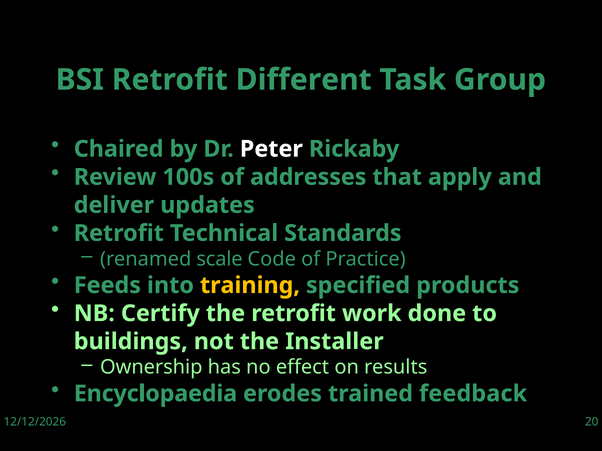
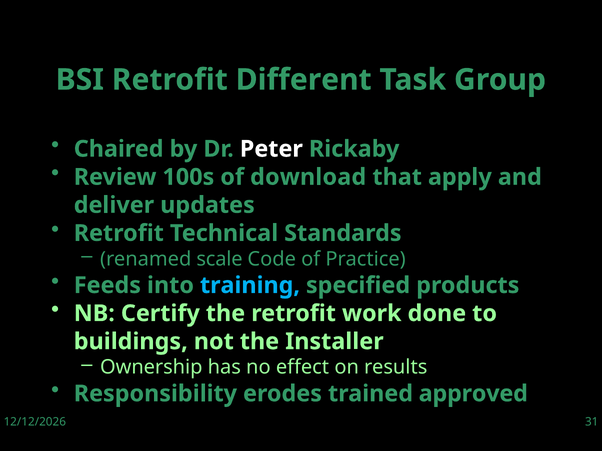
addresses: addresses -> download
training colour: yellow -> light blue
Encyclopaedia: Encyclopaedia -> Responsibility
feedback: feedback -> approved
20: 20 -> 31
